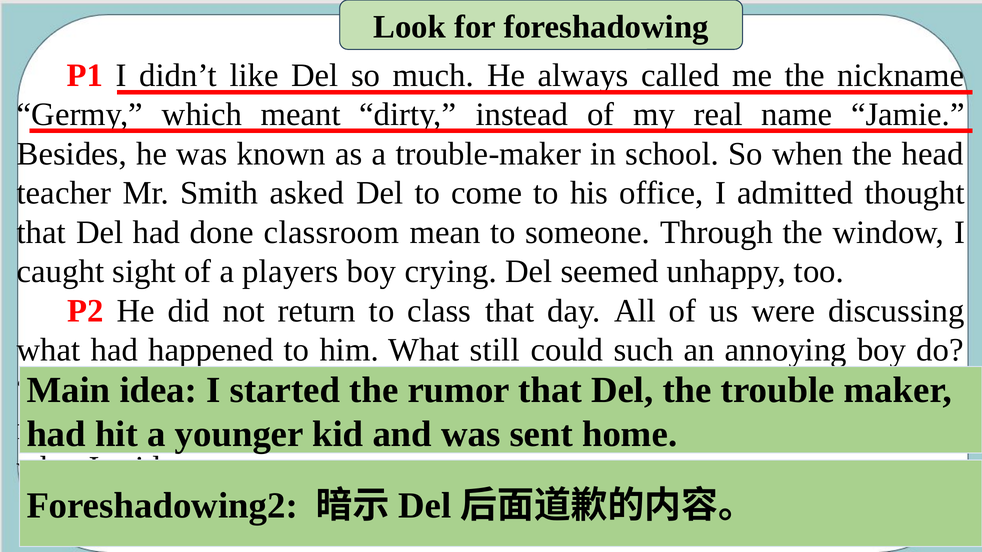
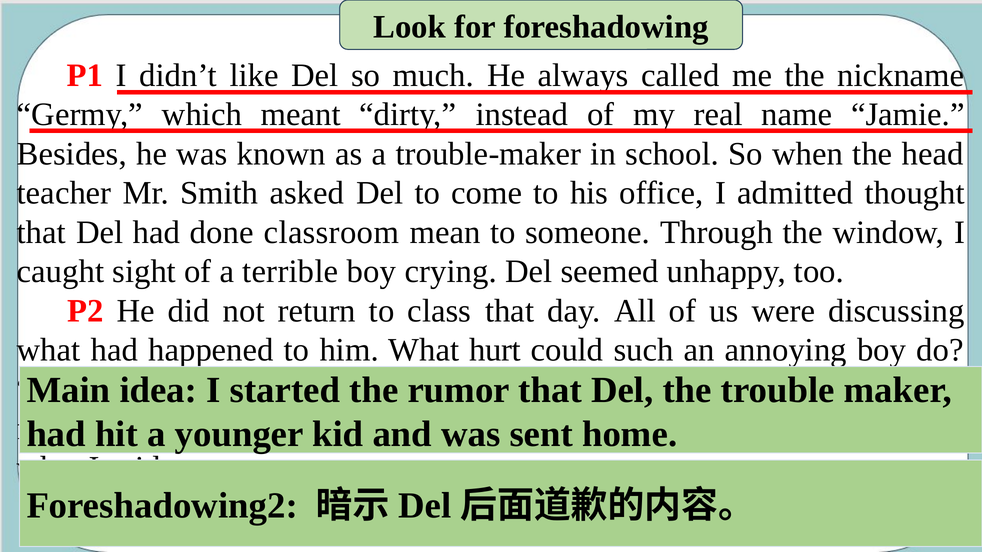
players: players -> terrible
still: still -> hurt
